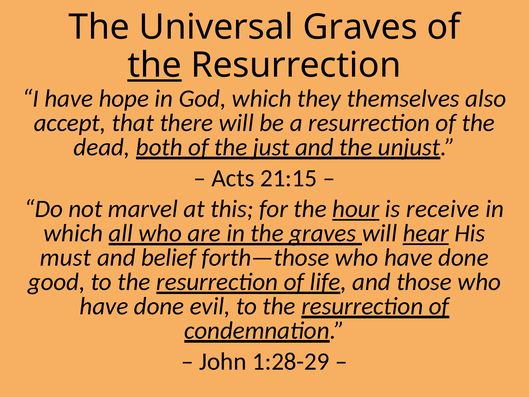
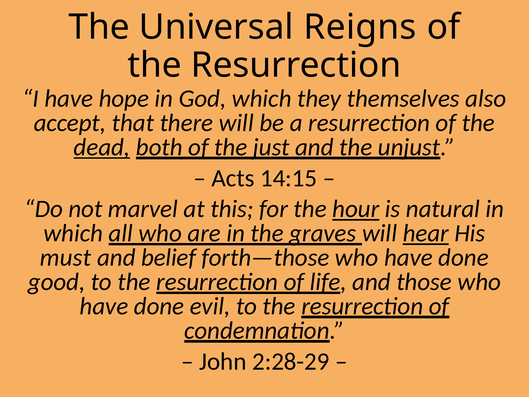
Universal Graves: Graves -> Reigns
the at (155, 65) underline: present -> none
dead underline: none -> present
21:15: 21:15 -> 14:15
receive: receive -> natural
1:28-29: 1:28-29 -> 2:28-29
